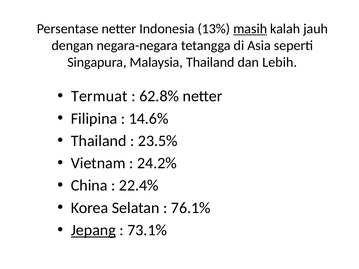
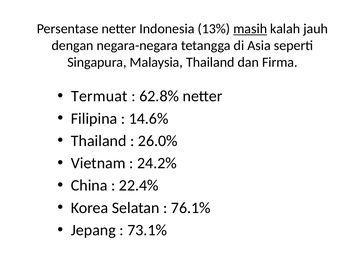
Lebih: Lebih -> Firma
23.5%: 23.5% -> 26.0%
Jepang underline: present -> none
